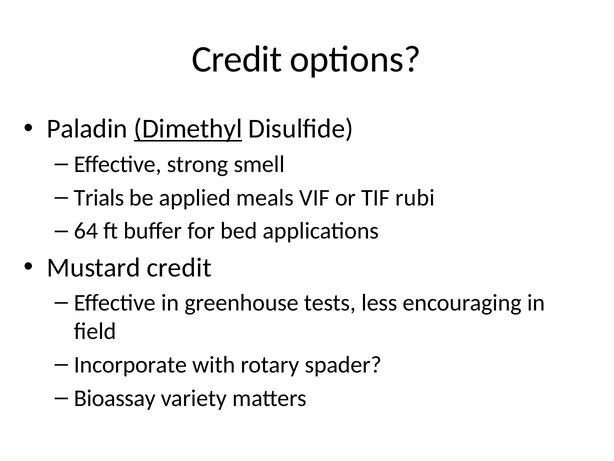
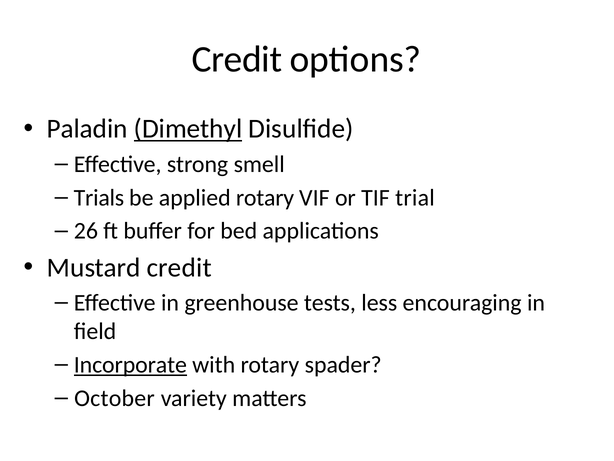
applied meals: meals -> rotary
rubi: rubi -> trial
64: 64 -> 26
Incorporate underline: none -> present
Bioassay: Bioassay -> October
